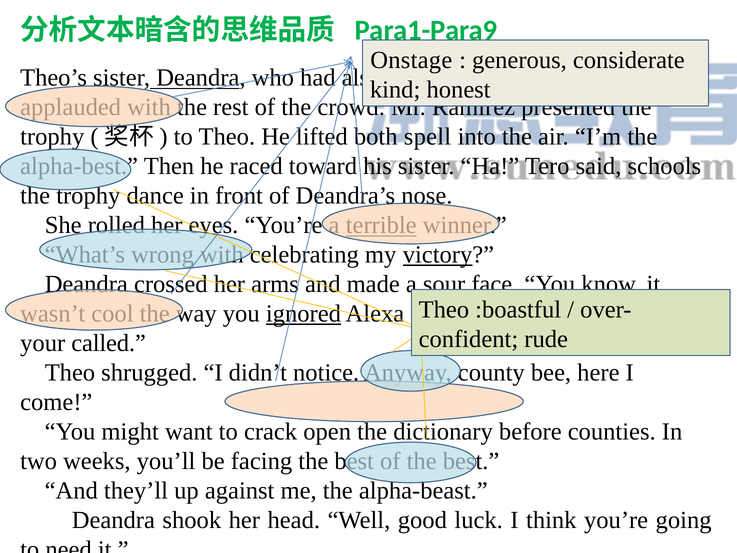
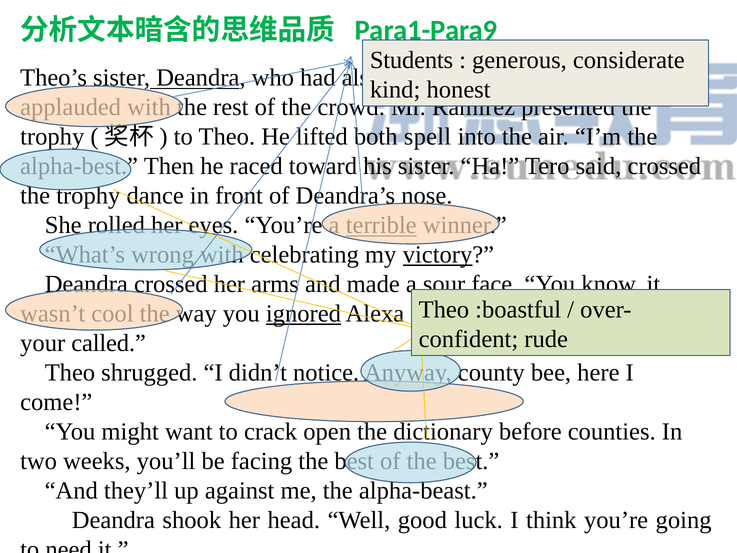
Onstage at (411, 60): Onstage -> Students
said schools: schools -> crossed
